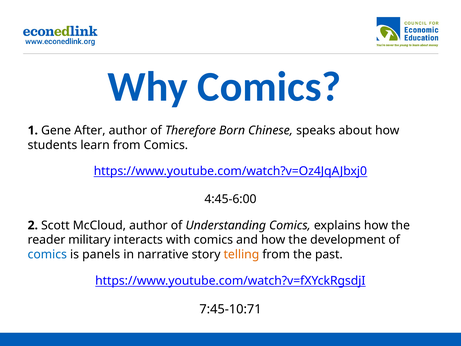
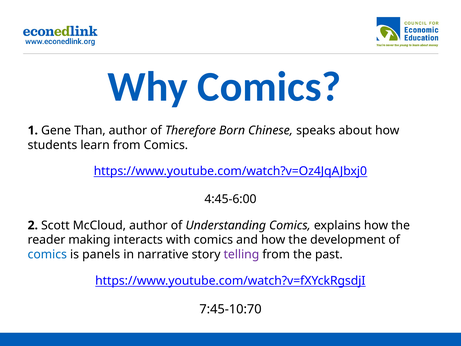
After: After -> Than
military: military -> making
telling colour: orange -> purple
7:45-10:71: 7:45-10:71 -> 7:45-10:70
